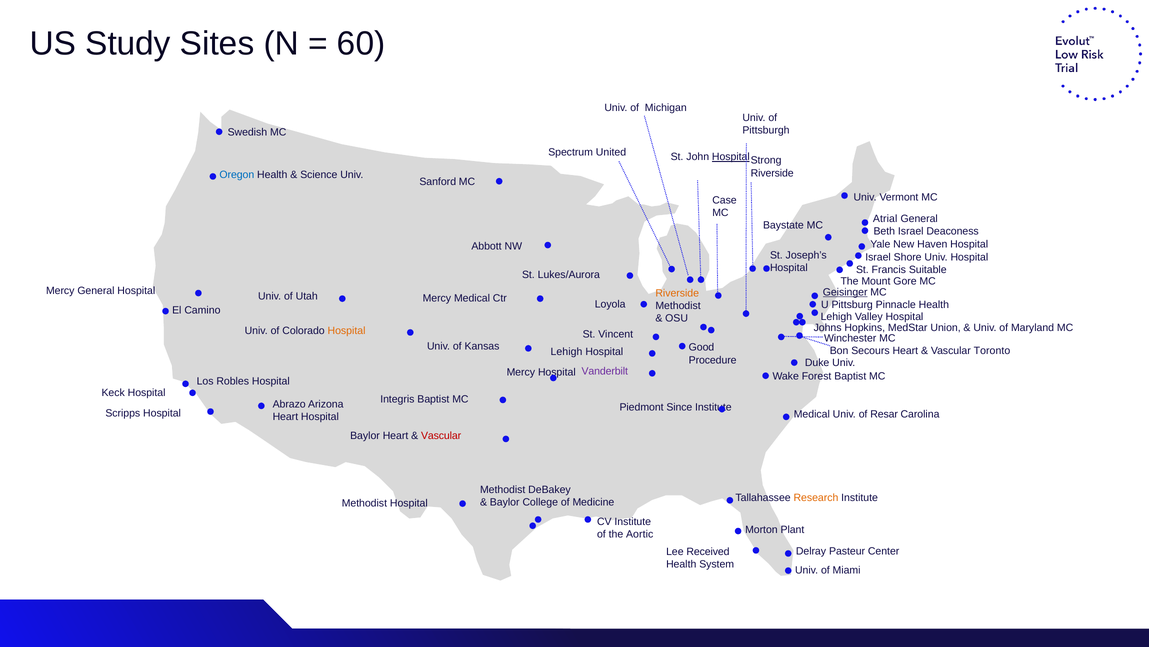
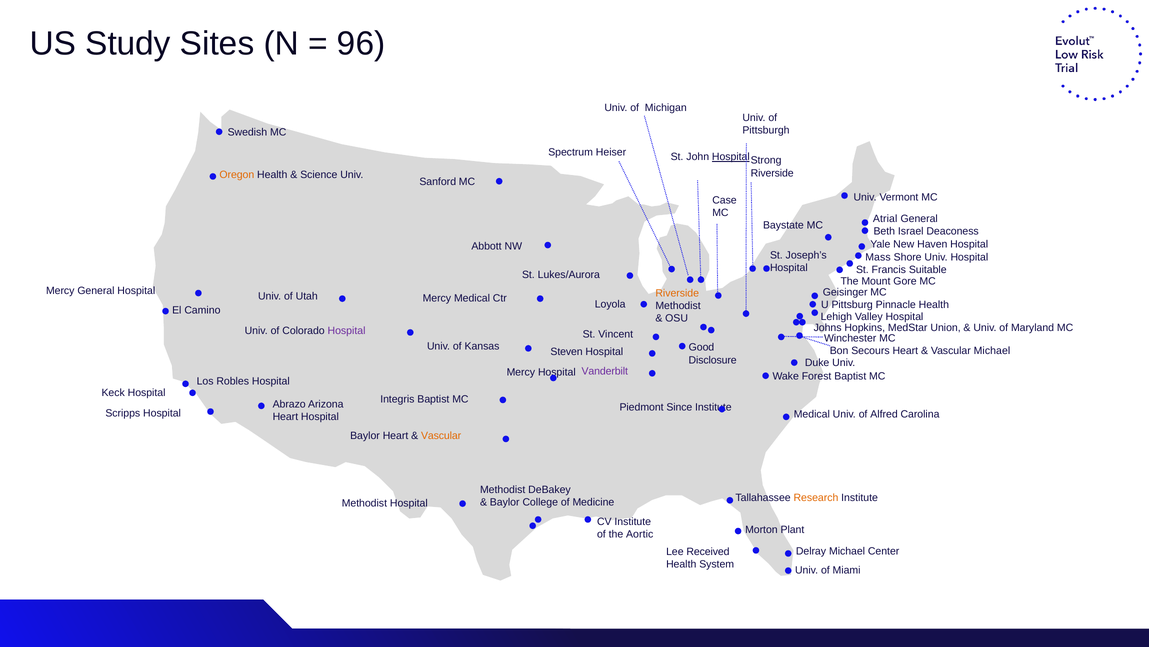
60: 60 -> 96
United: United -> Heiser
Oregon colour: blue -> orange
Israel at (878, 257): Israel -> Mass
Geisinger underline: present -> none
Hospital at (347, 331) colour: orange -> purple
Vascular Toronto: Toronto -> Michael
Lehigh at (566, 352): Lehigh -> Steven
Procedure: Procedure -> Disclosure
Resar: Resar -> Alfred
Vascular at (441, 435) colour: red -> orange
Delray Pasteur: Pasteur -> Michael
